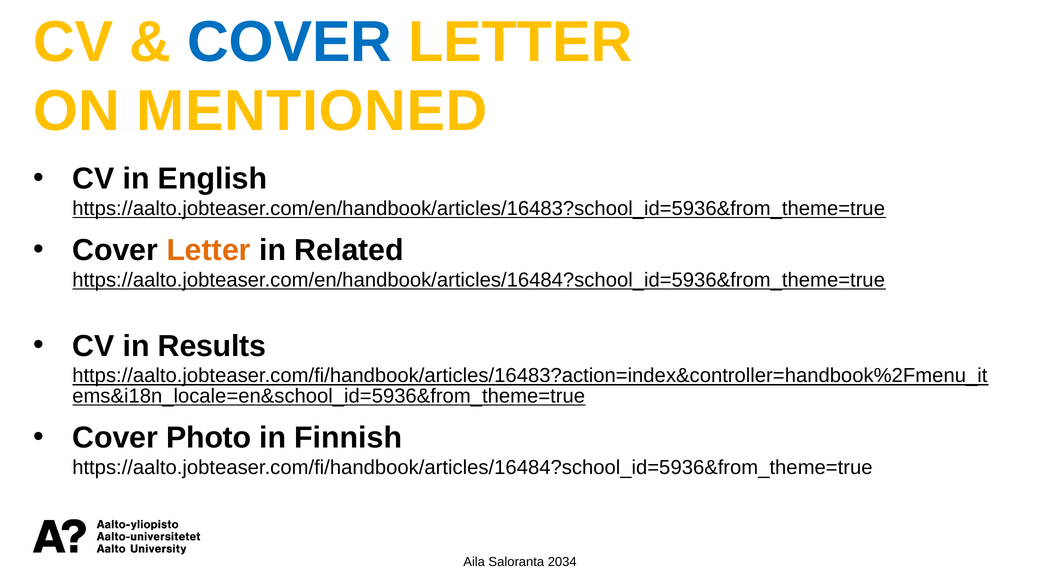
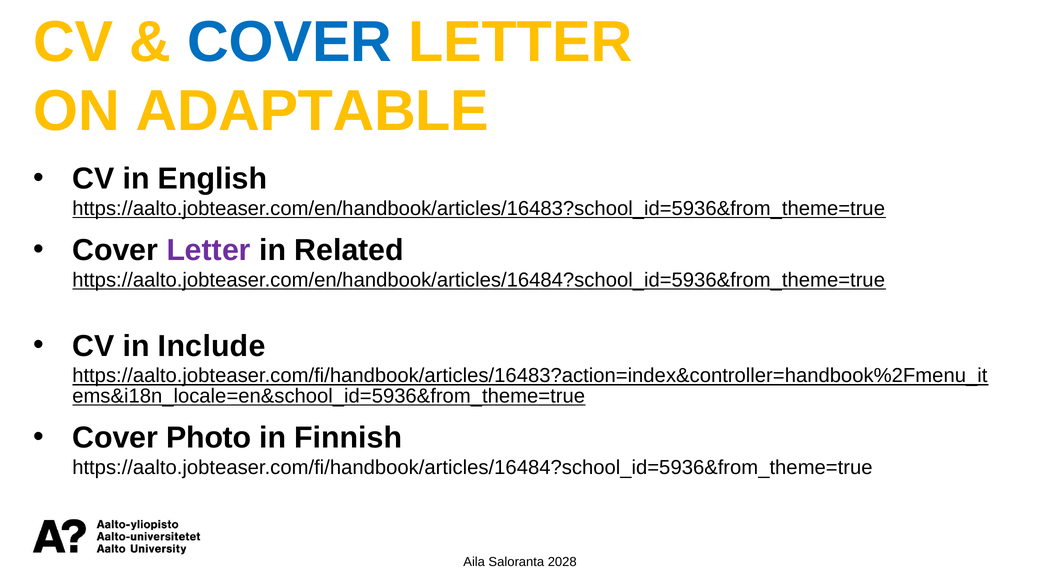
MENTIONED: MENTIONED -> ADAPTABLE
Letter at (209, 250) colour: orange -> purple
Results: Results -> Include
2034: 2034 -> 2028
